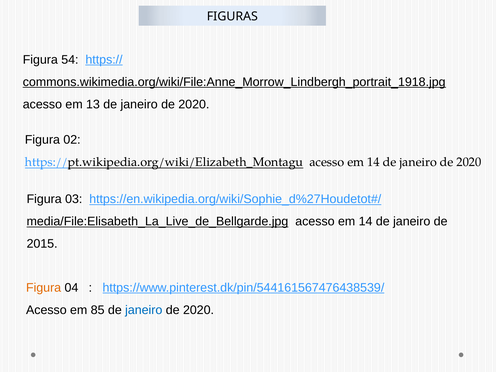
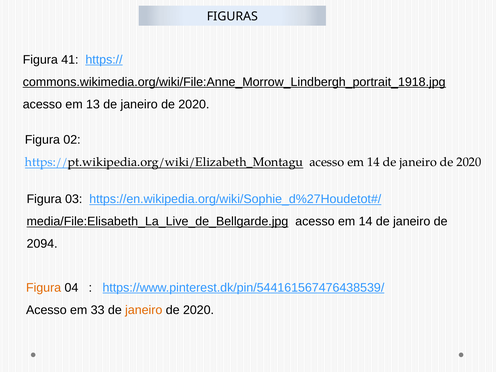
54: 54 -> 41
2015: 2015 -> 2094
85: 85 -> 33
janeiro at (144, 310) colour: blue -> orange
